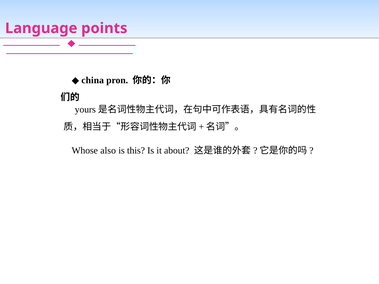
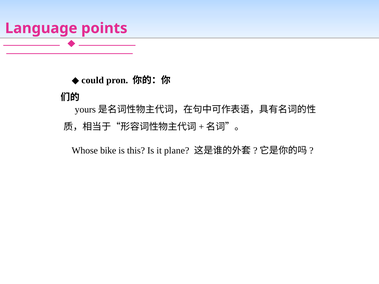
china: china -> could
also: also -> bike
about: about -> plane
